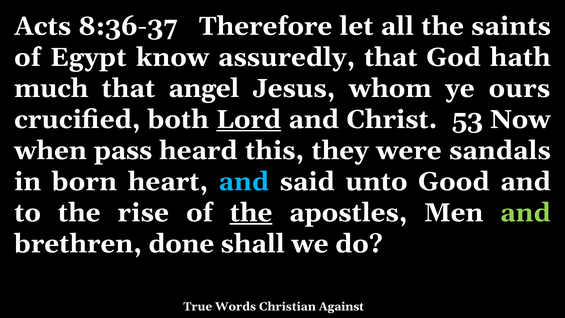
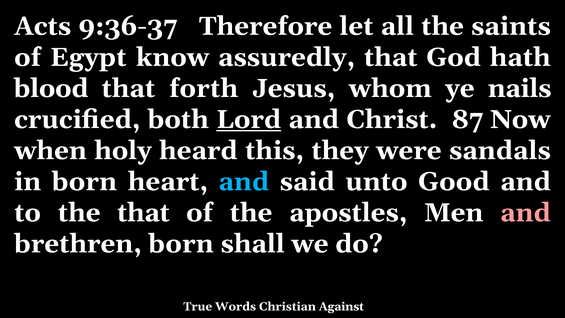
8:36-37: 8:36-37 -> 9:36-37
much: much -> blood
angel: angel -> forth
ours: ours -> nails
53: 53 -> 87
pass: pass -> holy
the rise: rise -> that
the at (251, 213) underline: present -> none
and at (525, 213) colour: light green -> pink
brethren done: done -> born
